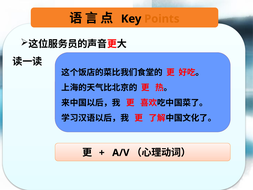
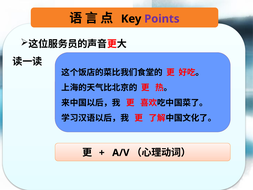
Points colour: orange -> purple
